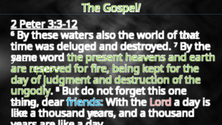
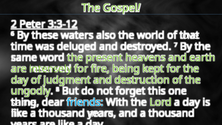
years at (24, 58): years -> came
opposed: opposed -> intensely
Lord colour: pink -> light green
last at (19, 113): last -> fire
